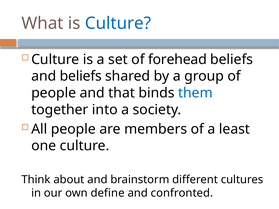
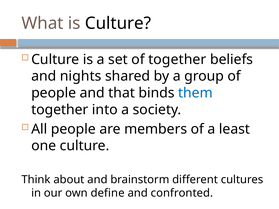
Culture at (118, 23) colour: blue -> black
of forehead: forehead -> together
and beliefs: beliefs -> nights
